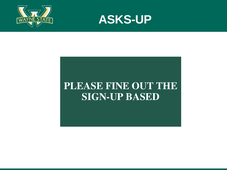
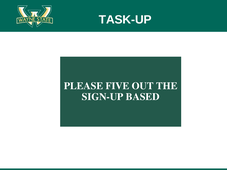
ASKS-UP: ASKS-UP -> TASK-UP
FINE: FINE -> FIVE
